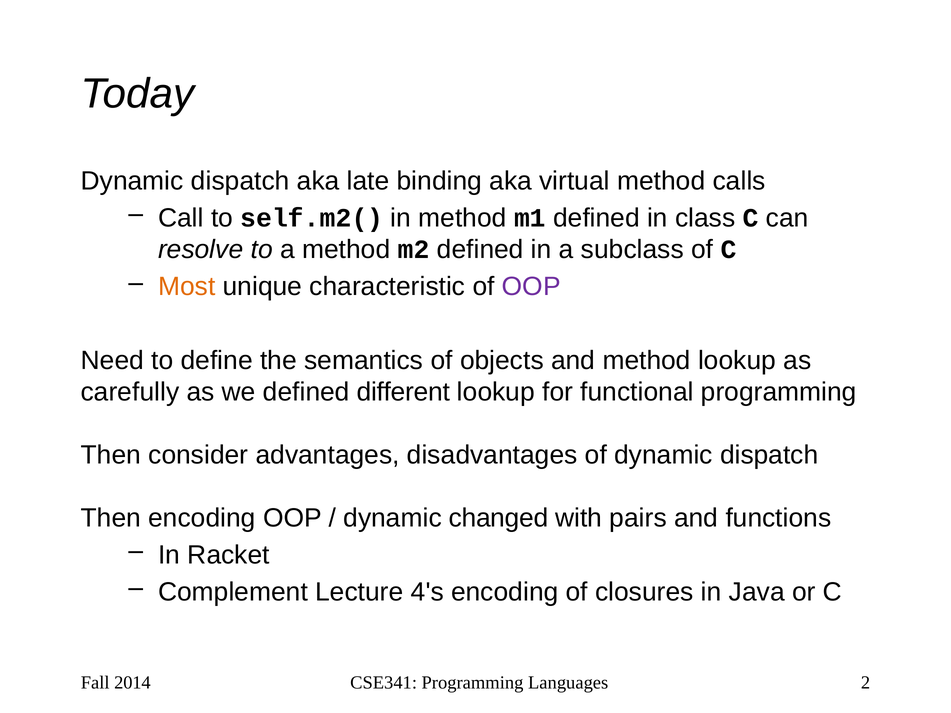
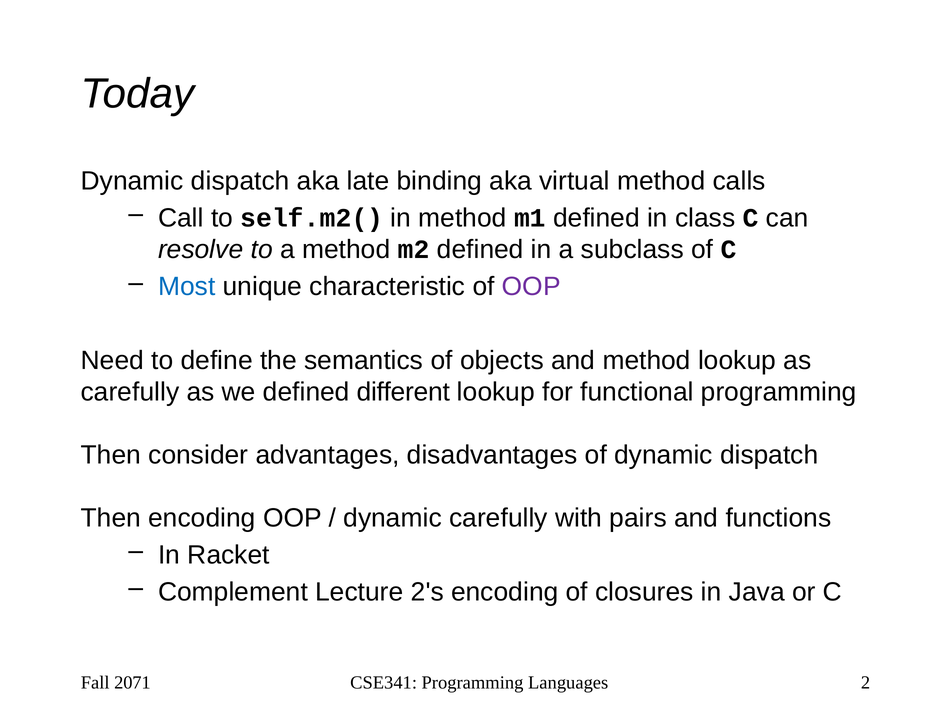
Most colour: orange -> blue
dynamic changed: changed -> carefully
4's: 4's -> 2's
2014: 2014 -> 2071
